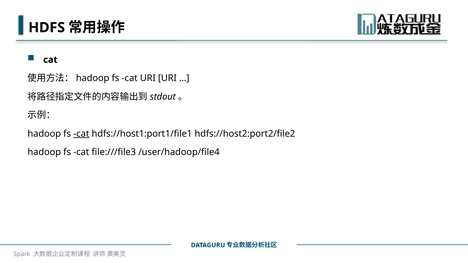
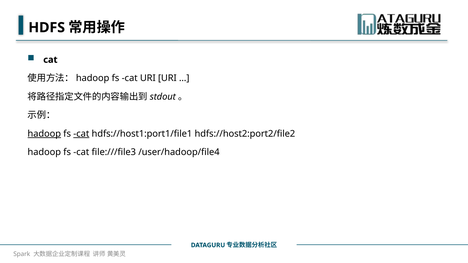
hadoop at (44, 134) underline: none -> present
